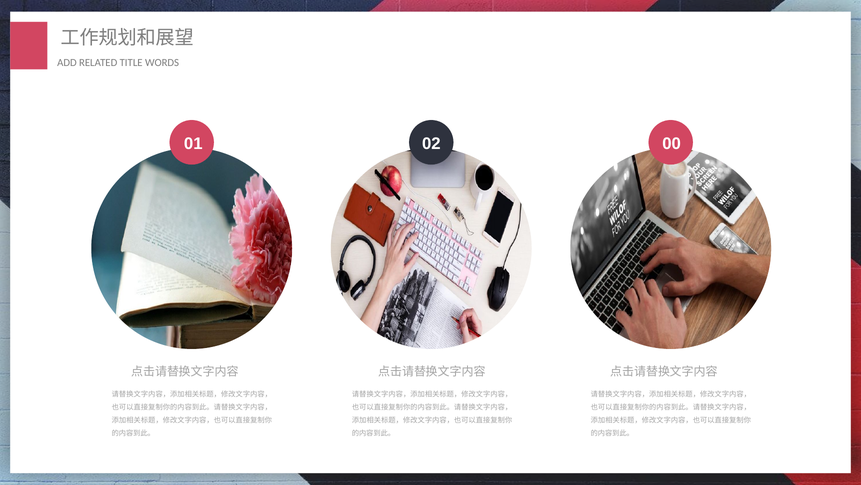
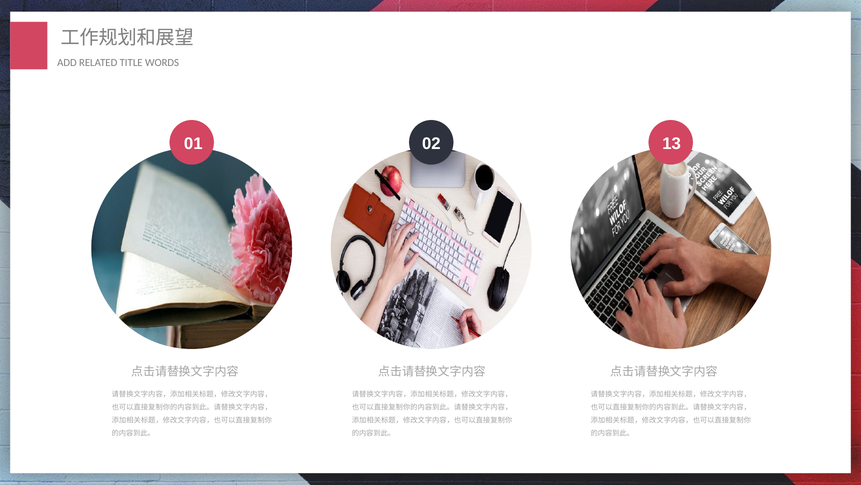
00: 00 -> 13
